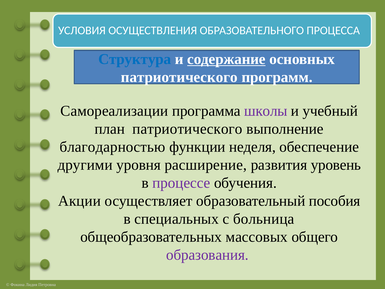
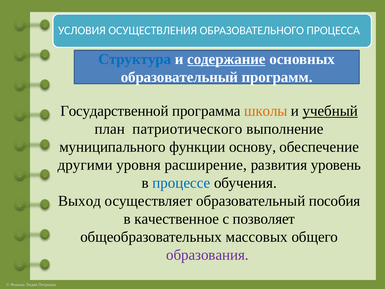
патриотического at (179, 77): патриотического -> образовательный
Самореализации: Самореализации -> Государственной
школы colour: purple -> orange
учебный underline: none -> present
благодарностью: благодарностью -> муниципального
неделя: неделя -> основу
процессе colour: purple -> blue
Акции: Акции -> Выход
специальных: специальных -> качественное
больница: больница -> позволяет
